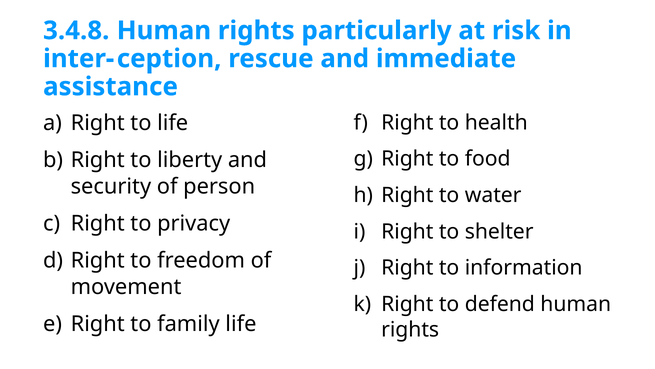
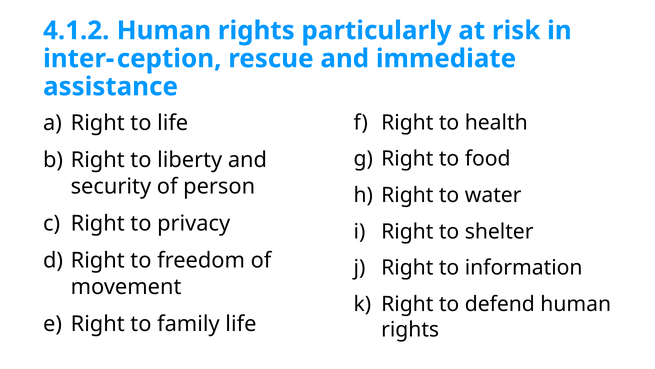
3.4.8: 3.4.8 -> 4.1.2
